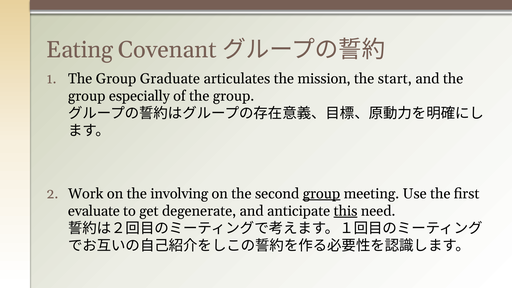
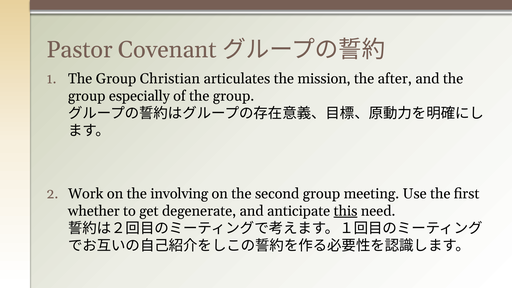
Eating: Eating -> Pastor
Graduate: Graduate -> Christian
start: start -> after
group at (322, 194) underline: present -> none
evaluate: evaluate -> whether
